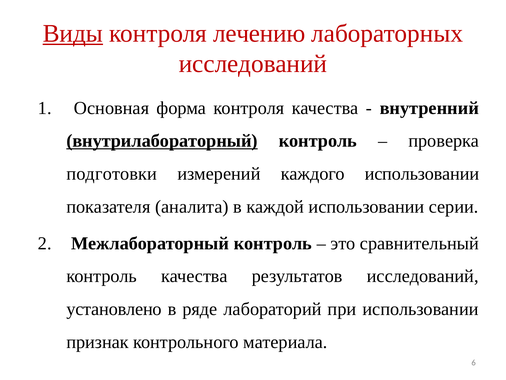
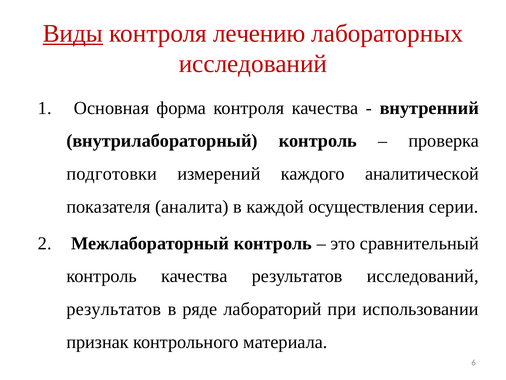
внутрилабораторный underline: present -> none
каждого использовании: использовании -> аналитической
каждой использовании: использовании -> осуществления
установлено at (114, 309): установлено -> результатов
